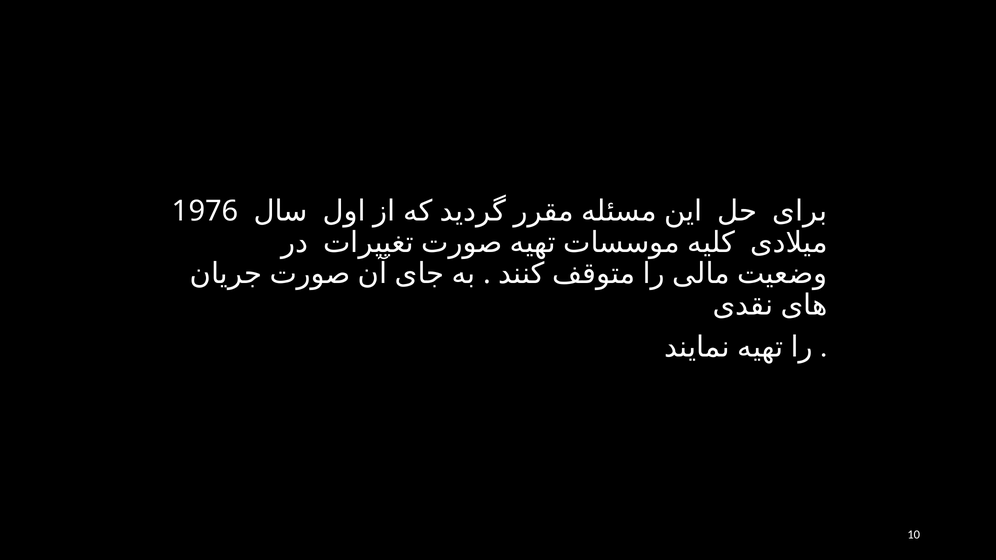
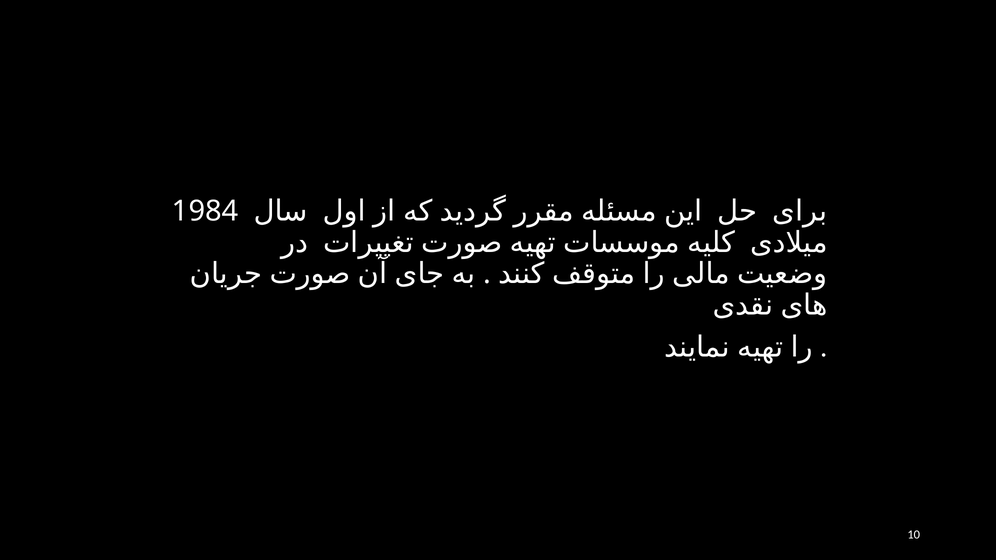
1976: 1976 -> 1984
